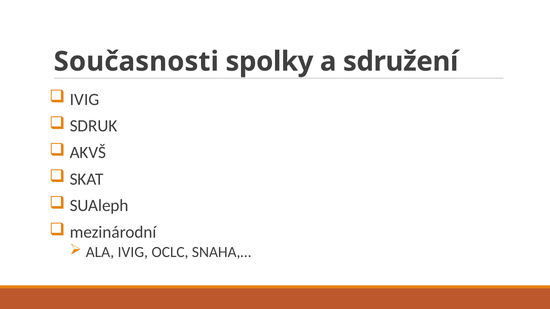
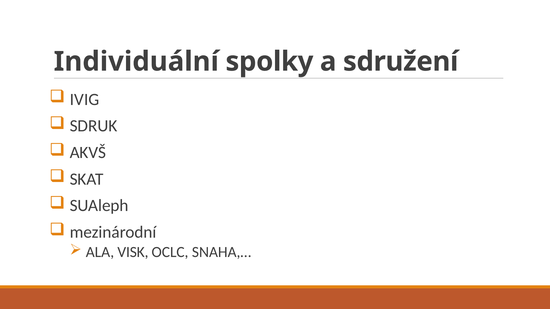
Současnosti: Současnosti -> Individuální
ALA IVIG: IVIG -> VISK
